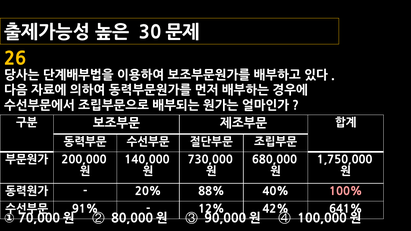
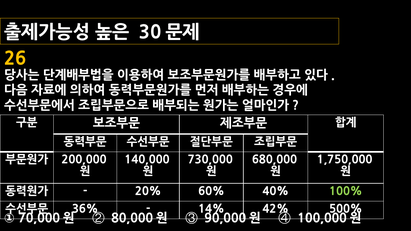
88%: 88% -> 60%
100% colour: pink -> light green
91%: 91% -> 36%
12%: 12% -> 14%
641%: 641% -> 500%
